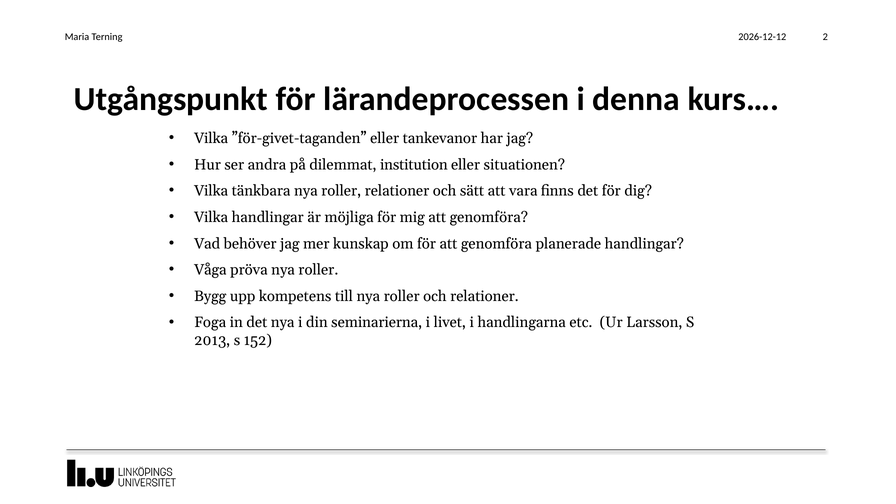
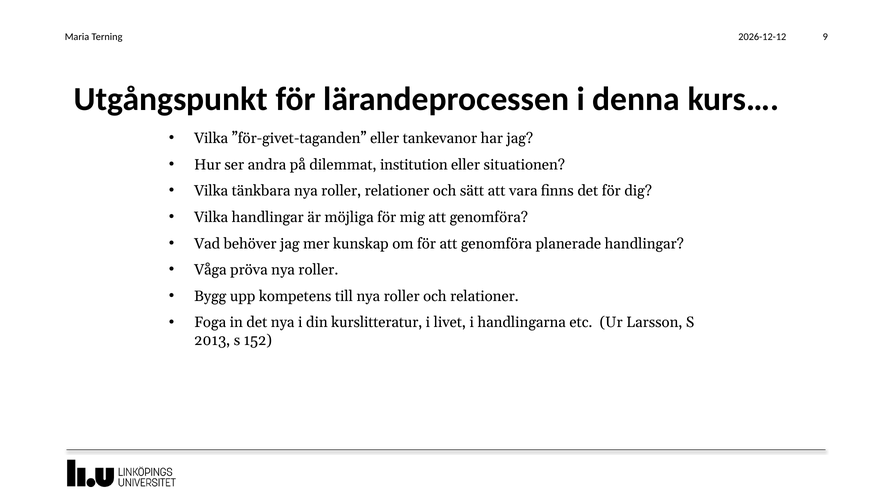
2: 2 -> 9
seminarierna: seminarierna -> kurslitteratur
